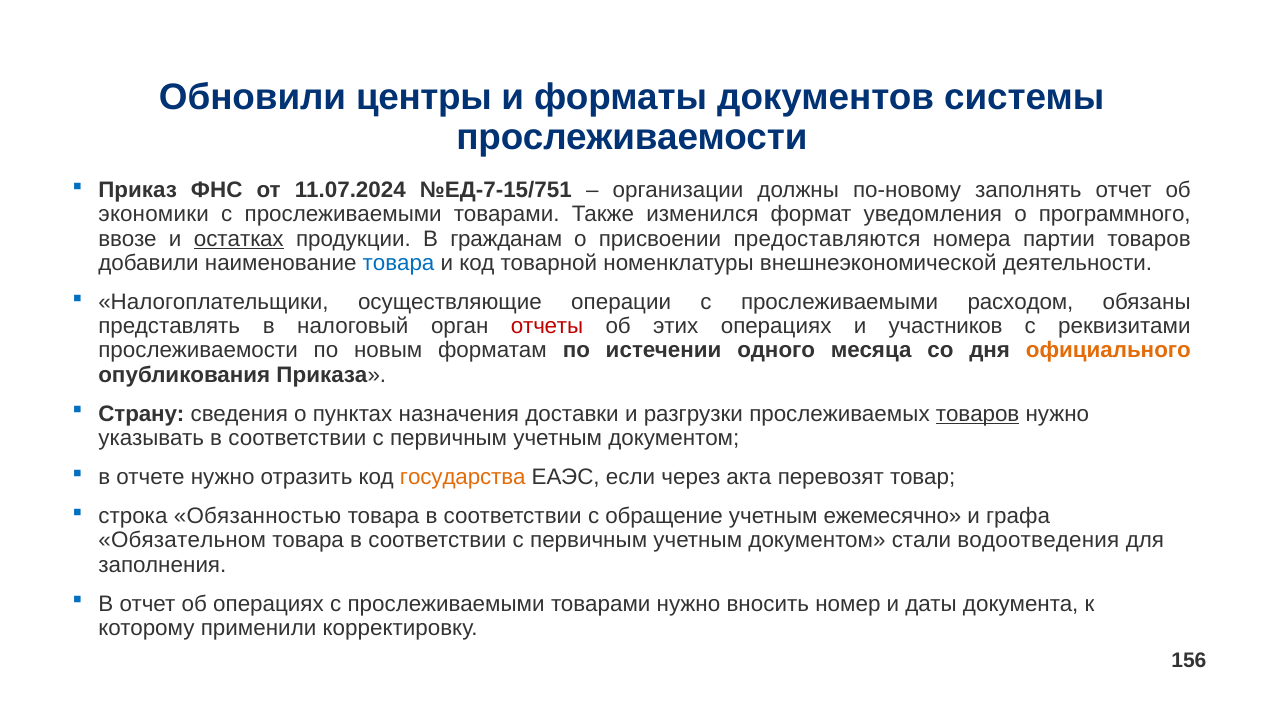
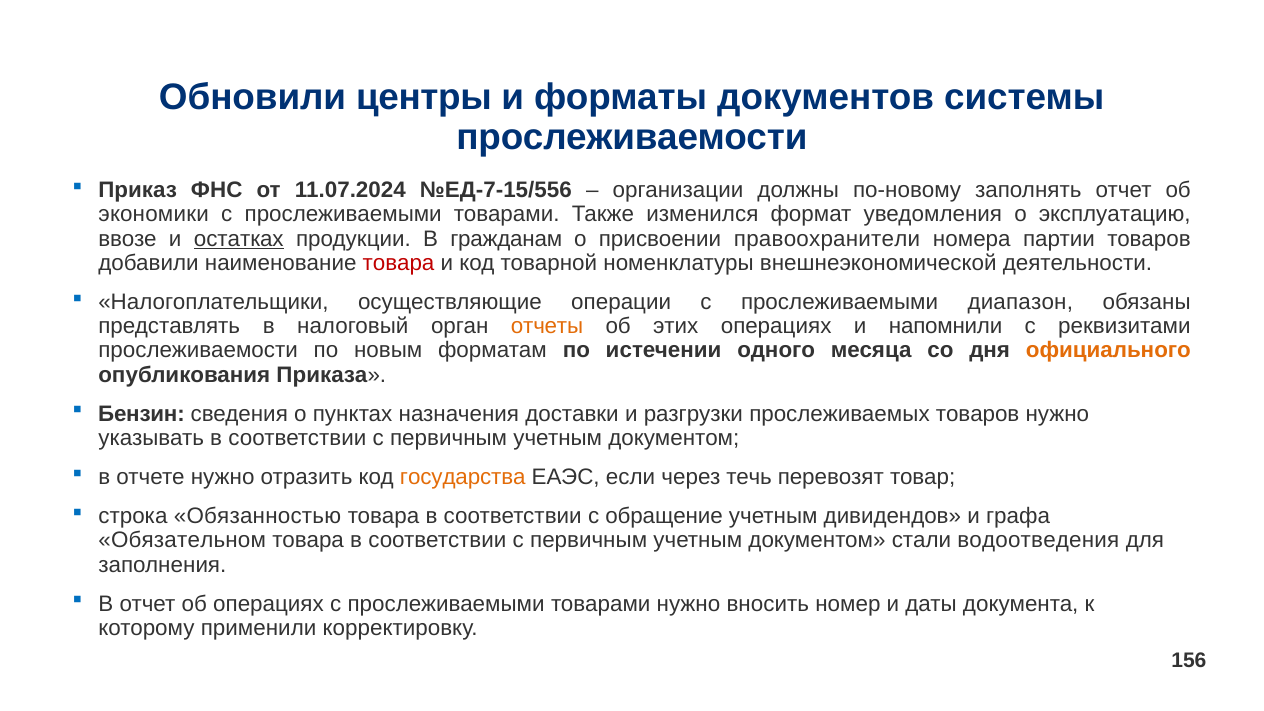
№ЕД-7-15/751: №ЕД-7-15/751 -> №ЕД-7-15/556
программного: программного -> эксплуатацию
предоставляются: предоставляются -> правоохранители
товара at (399, 263) colour: blue -> red
расходом: расходом -> диапазон
отчеты colour: red -> orange
участников: участников -> напомнили
Страну: Страну -> Бензин
товаров at (978, 414) underline: present -> none
акта: акта -> течь
ежемесячно: ежемесячно -> дивидендов
